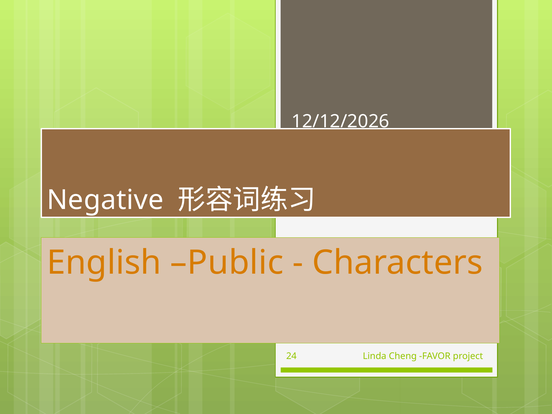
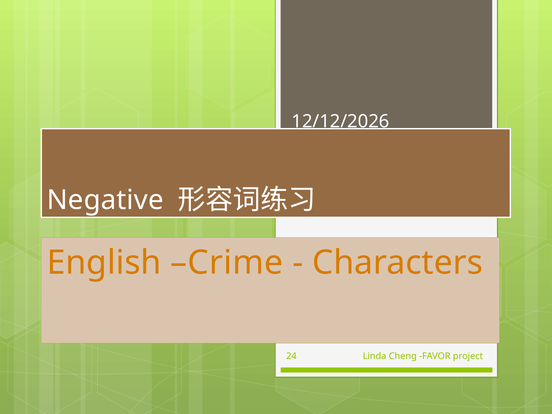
Public: Public -> Crime
